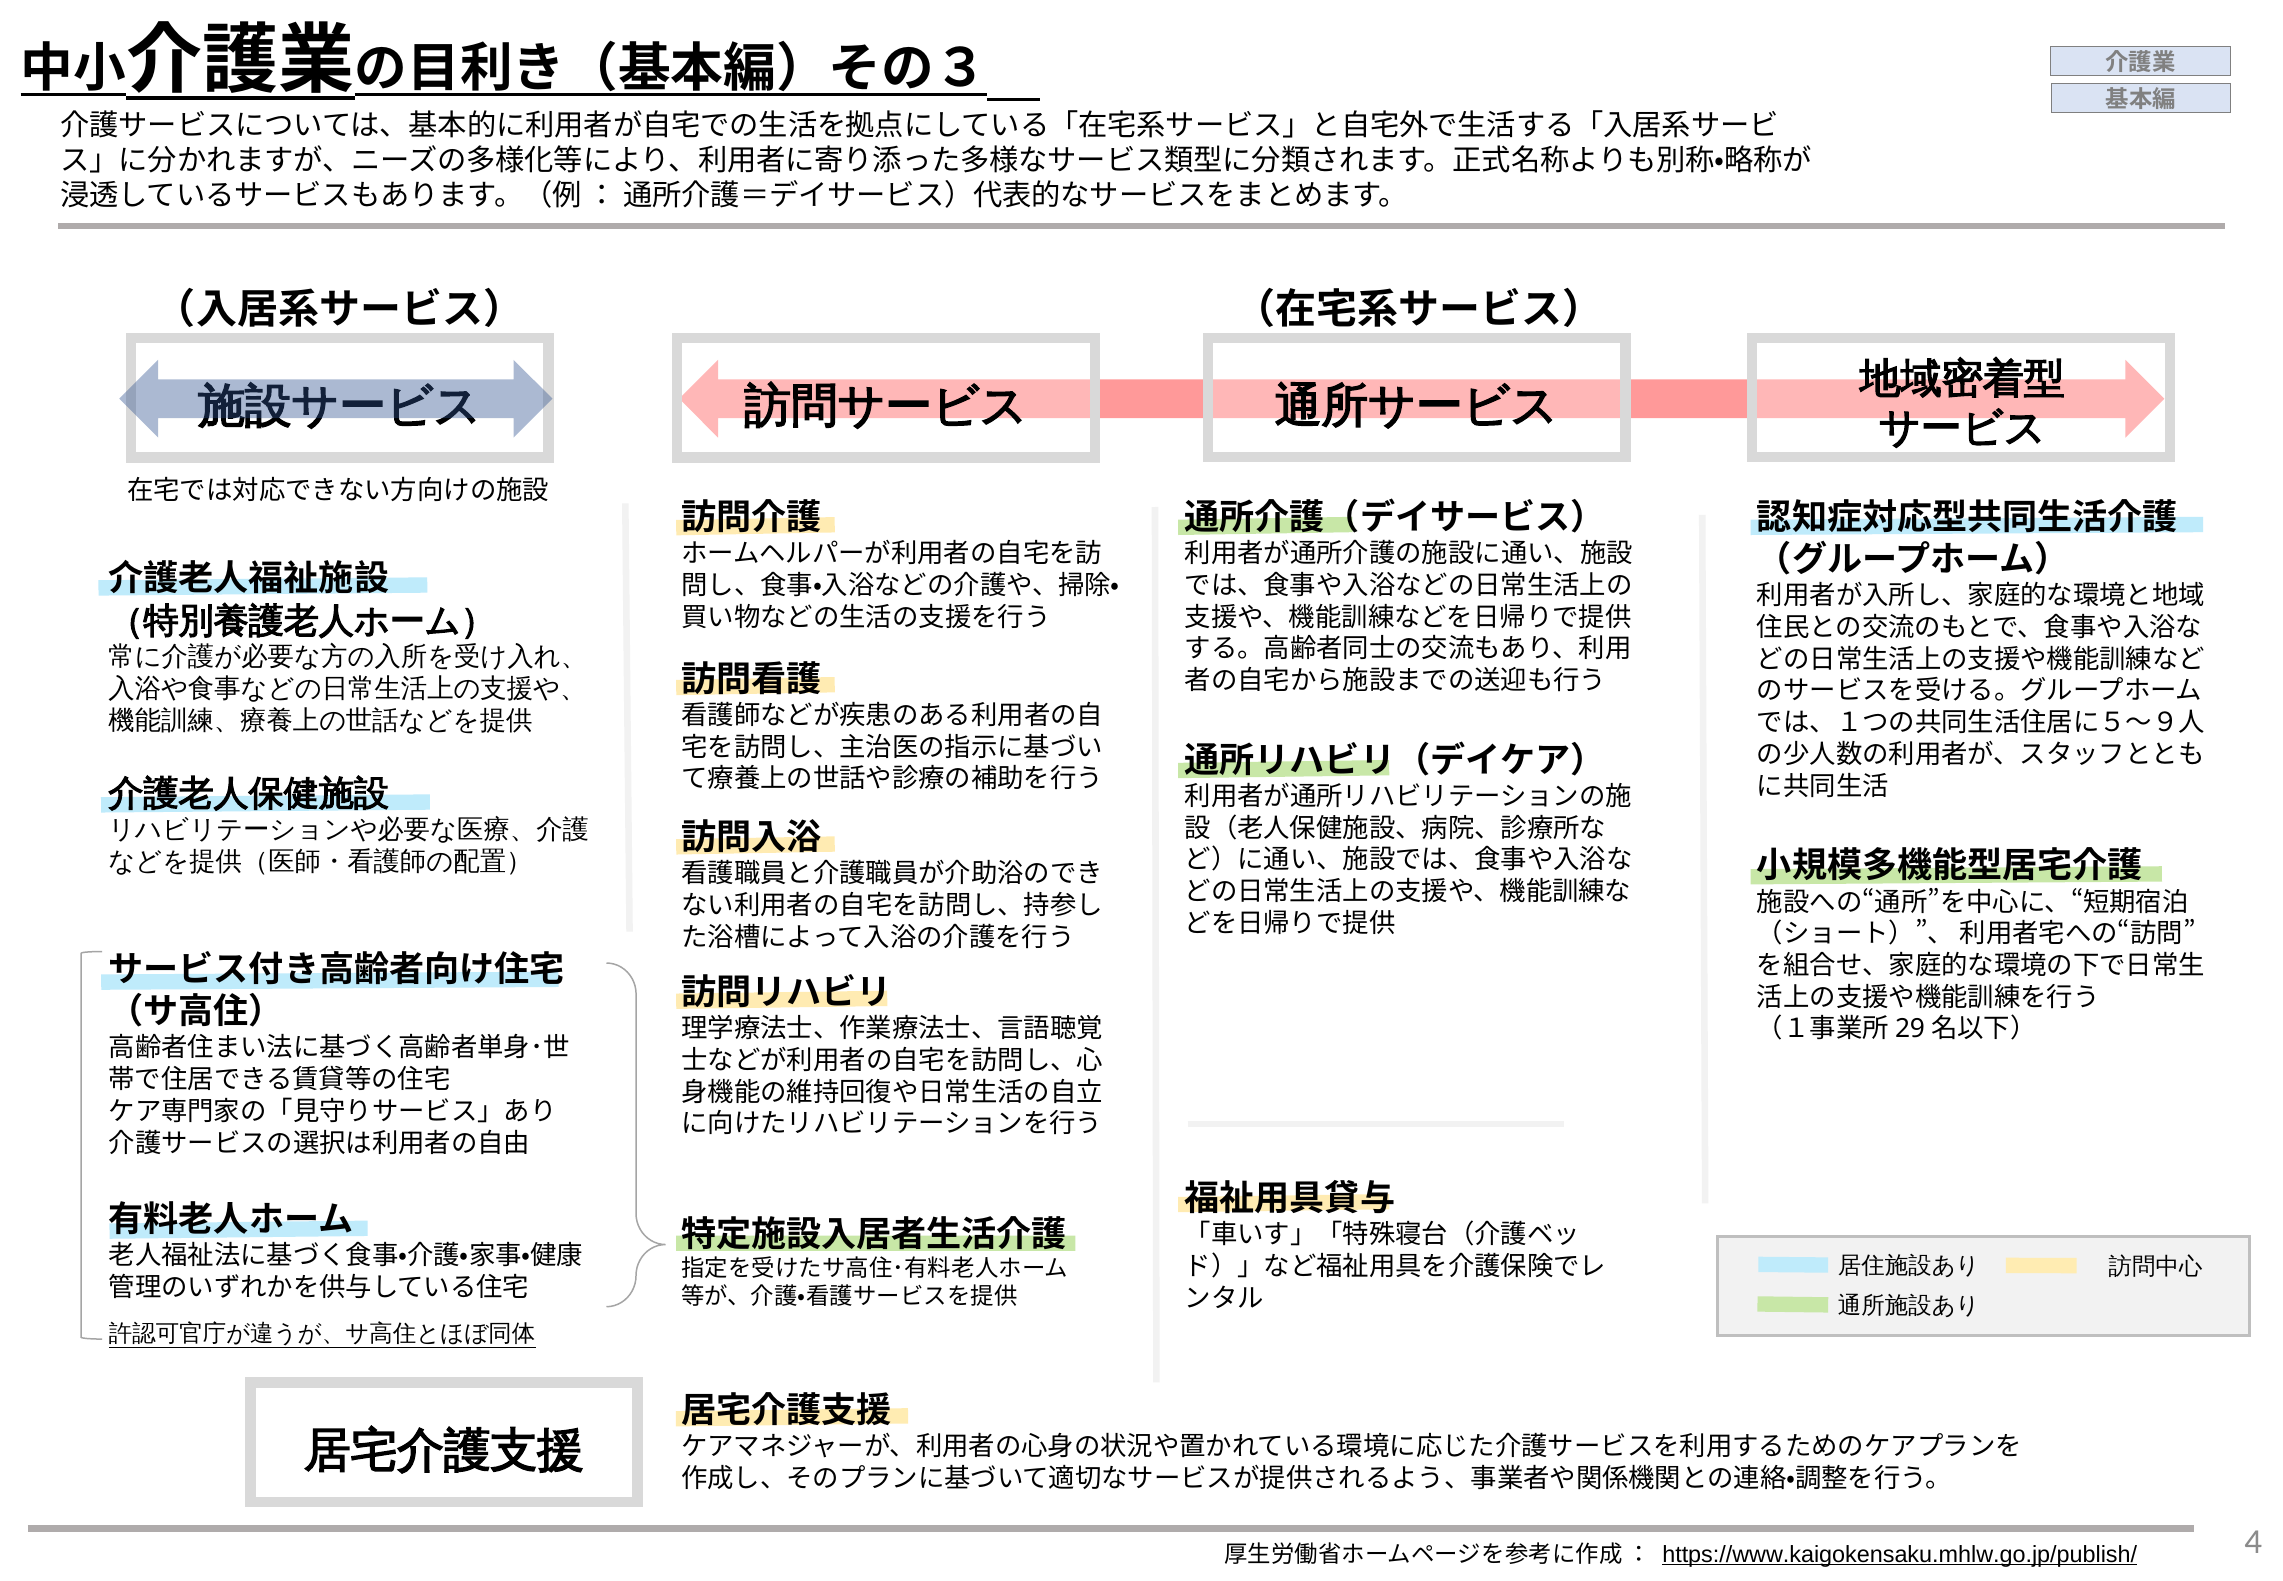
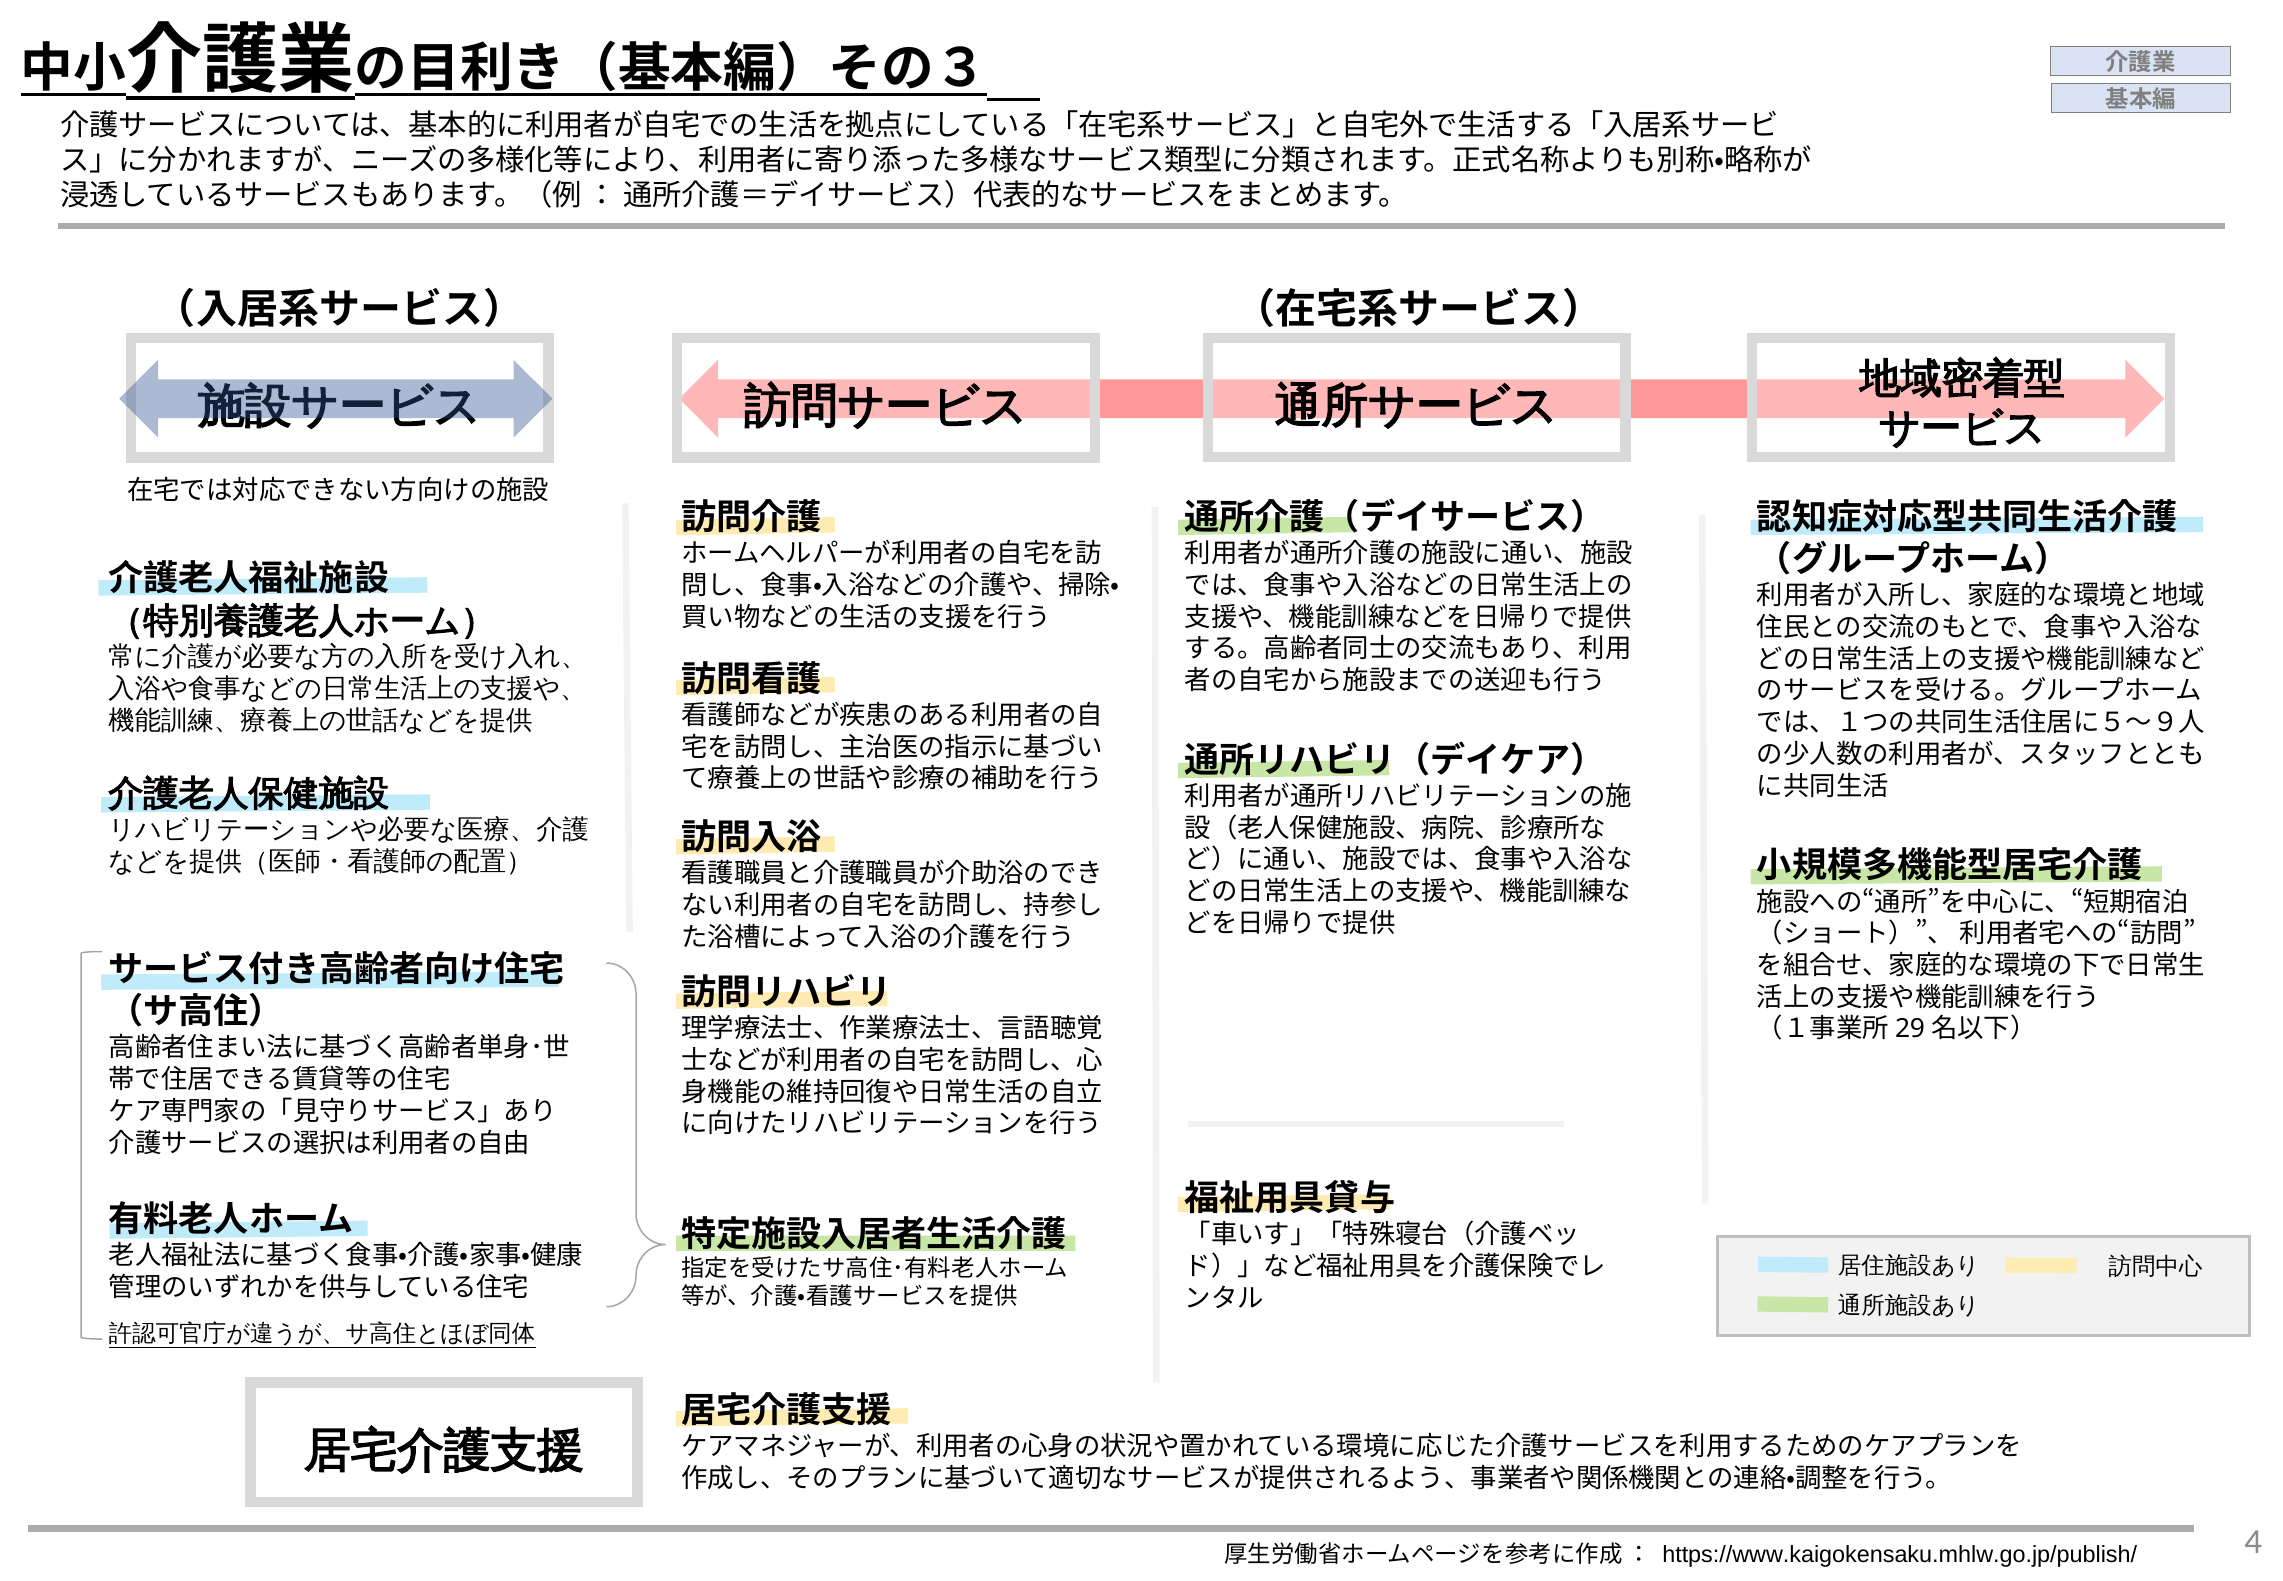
https://www.kaigokensaku.mhlw.go.jp/publish/ underline: present -> none
